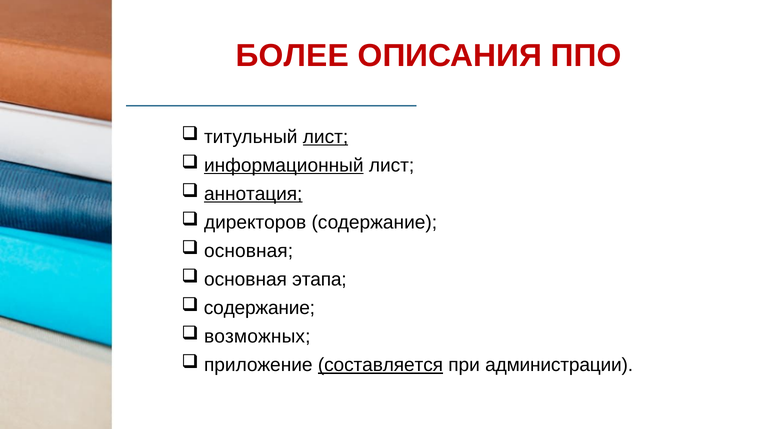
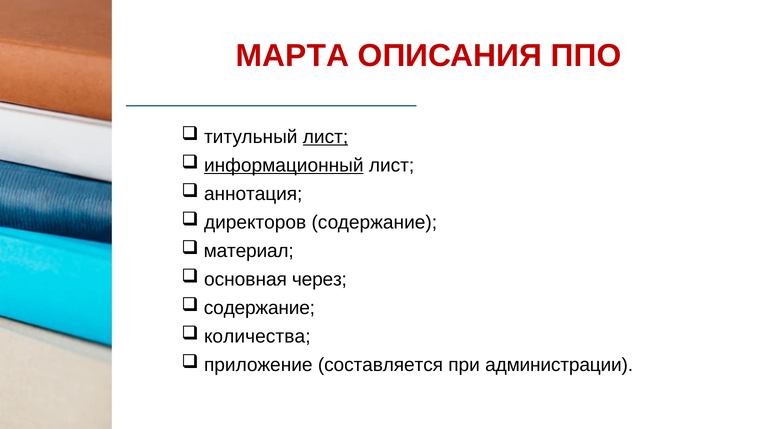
БОЛЕЕ: БОЛЕЕ -> МАРТА
аннотация underline: present -> none
основная at (249, 251): основная -> материал
этапа: этапа -> через
возможных: возможных -> количества
составляется underline: present -> none
